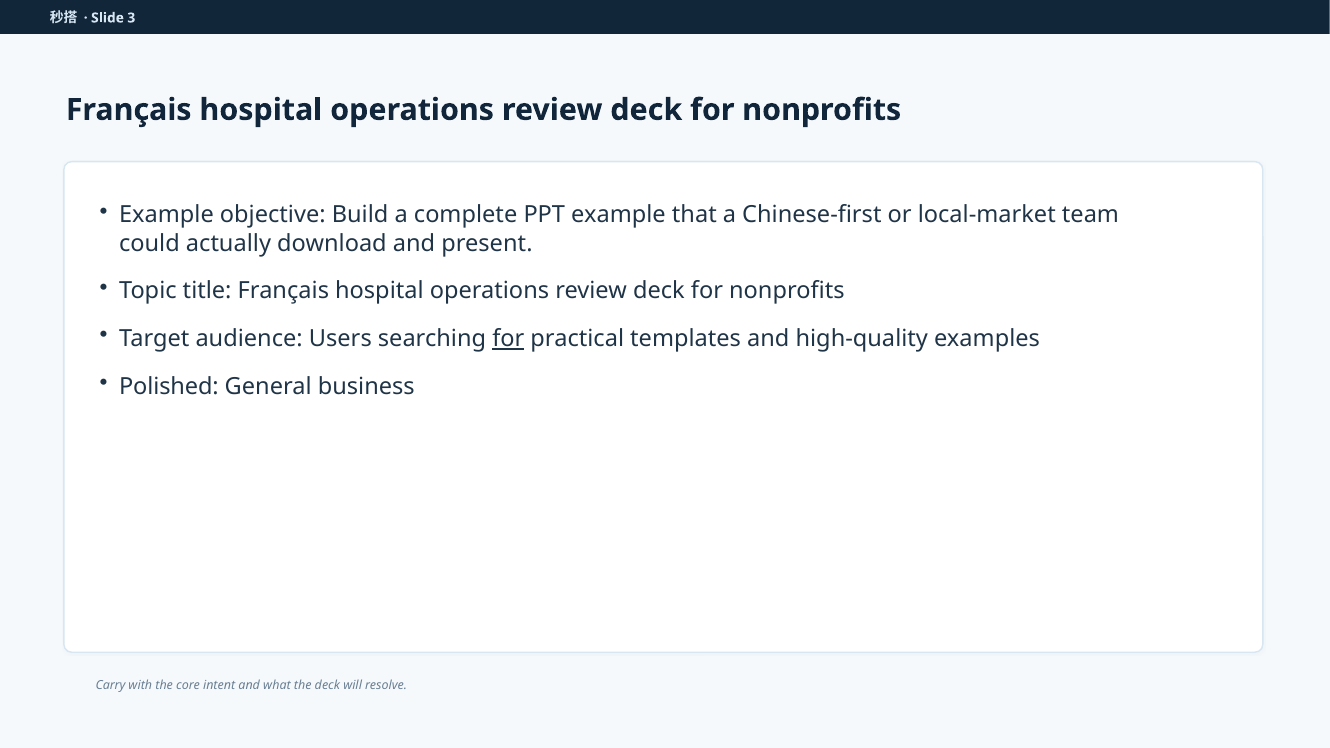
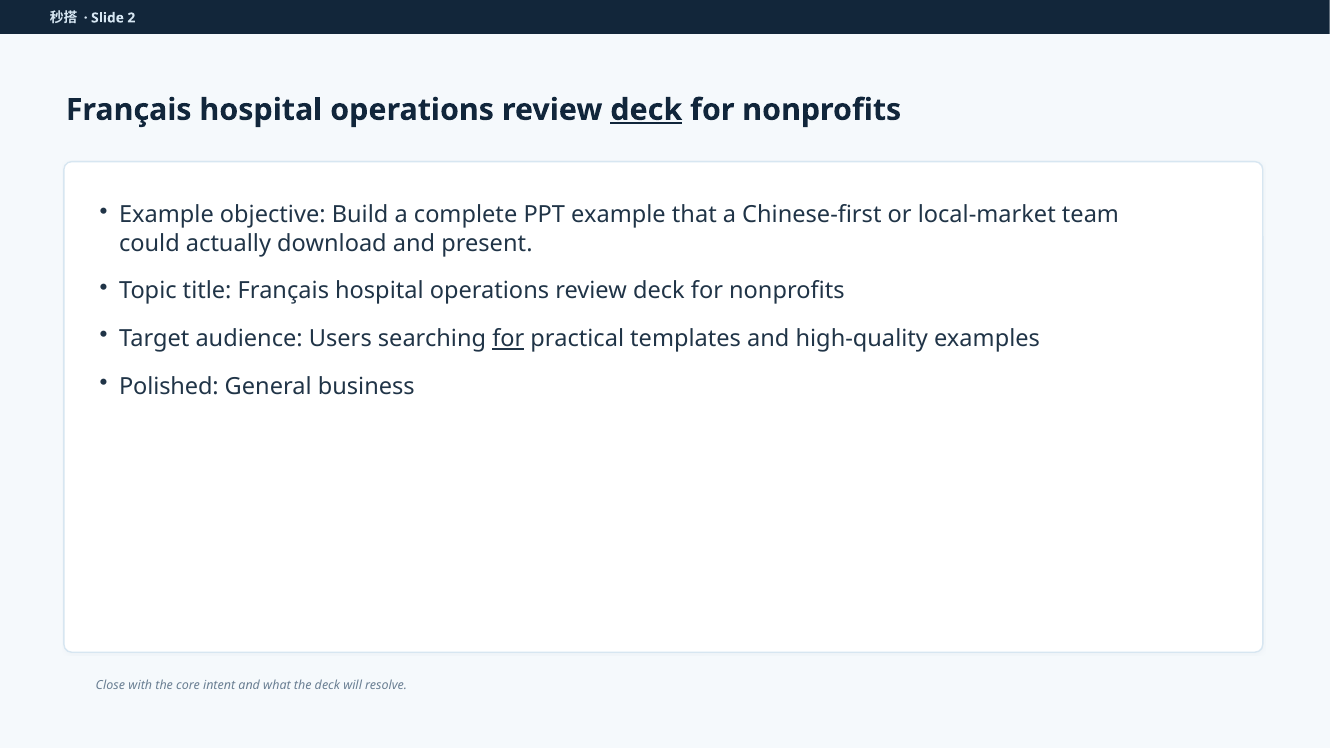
3: 3 -> 2
deck at (646, 110) underline: none -> present
Carry: Carry -> Close
